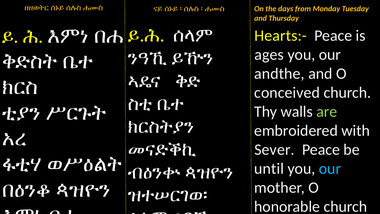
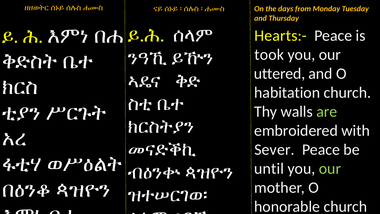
ages: ages -> took
andthe: andthe -> uttered
conceived: conceived -> habitation
our at (330, 169) colour: light blue -> light green
